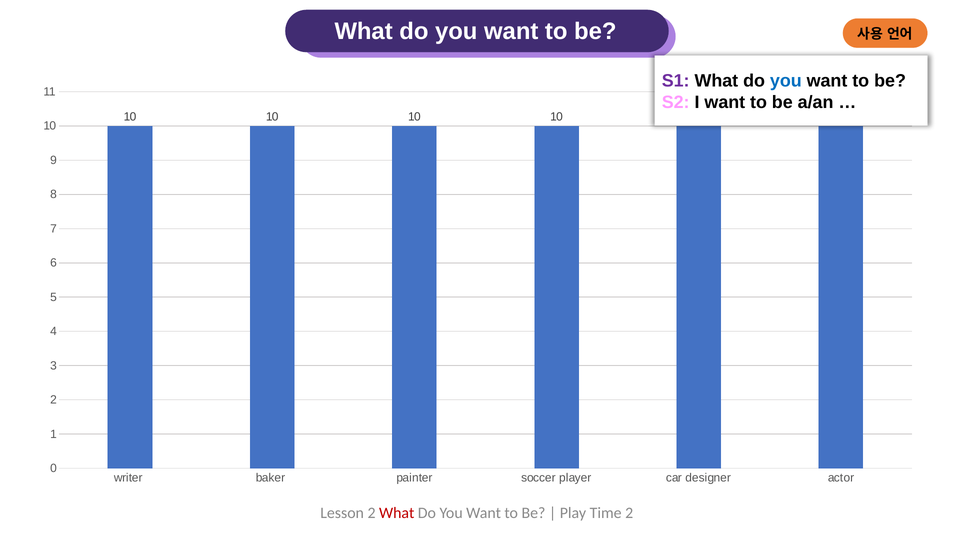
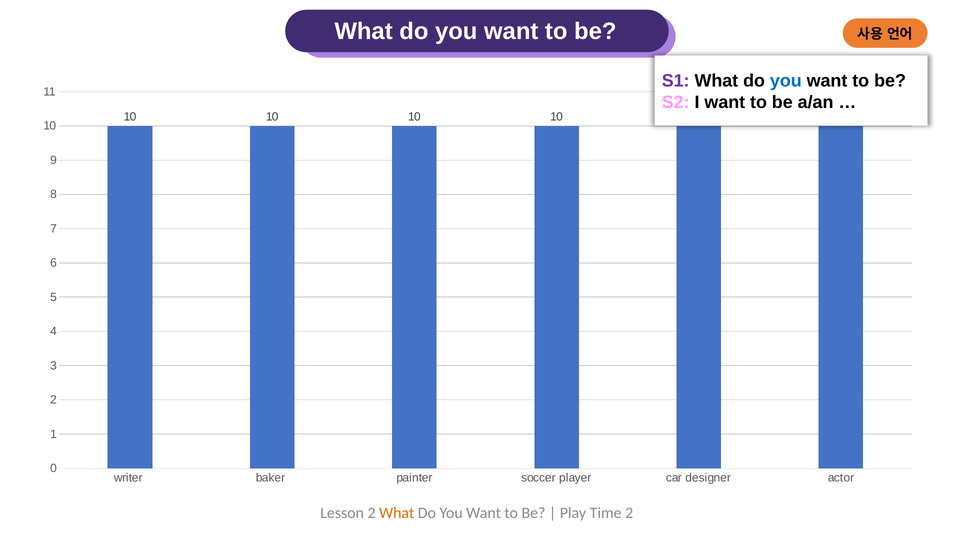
What at (397, 513) colour: red -> orange
